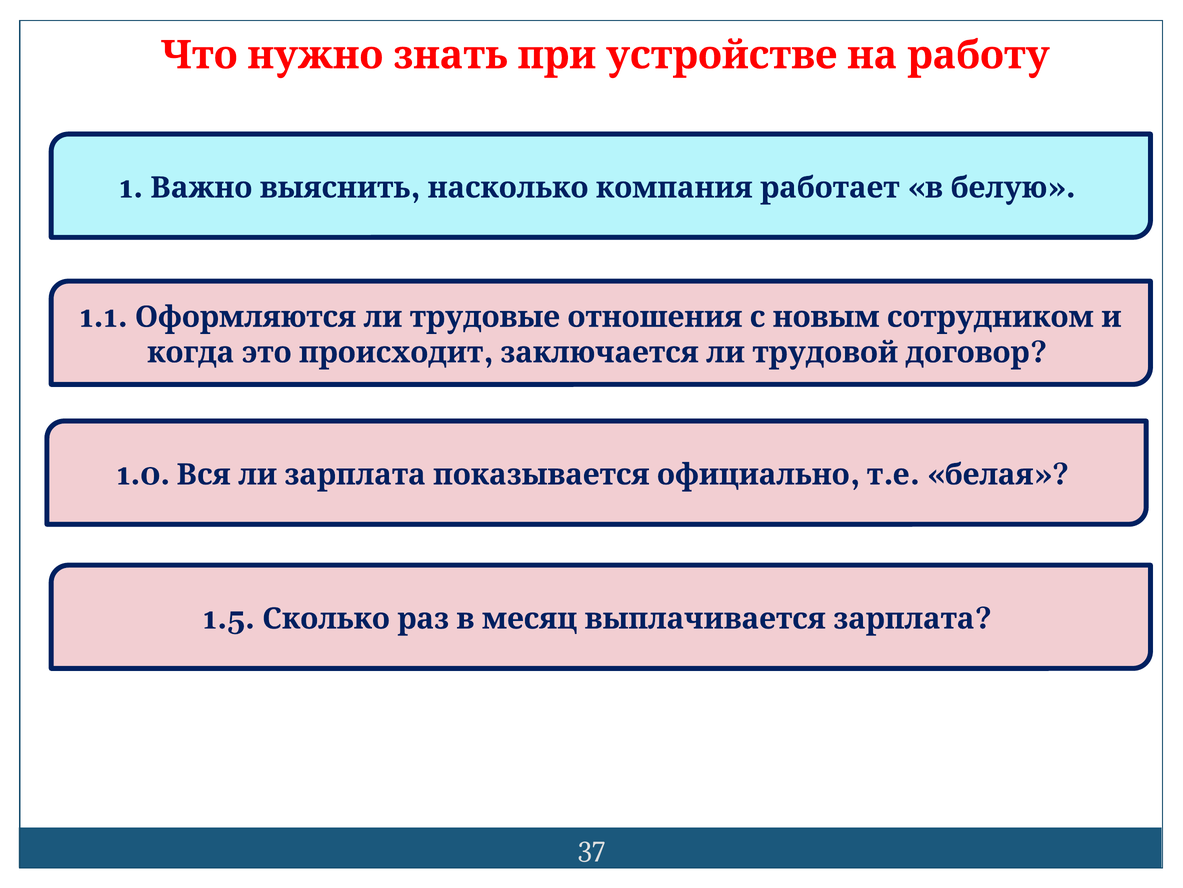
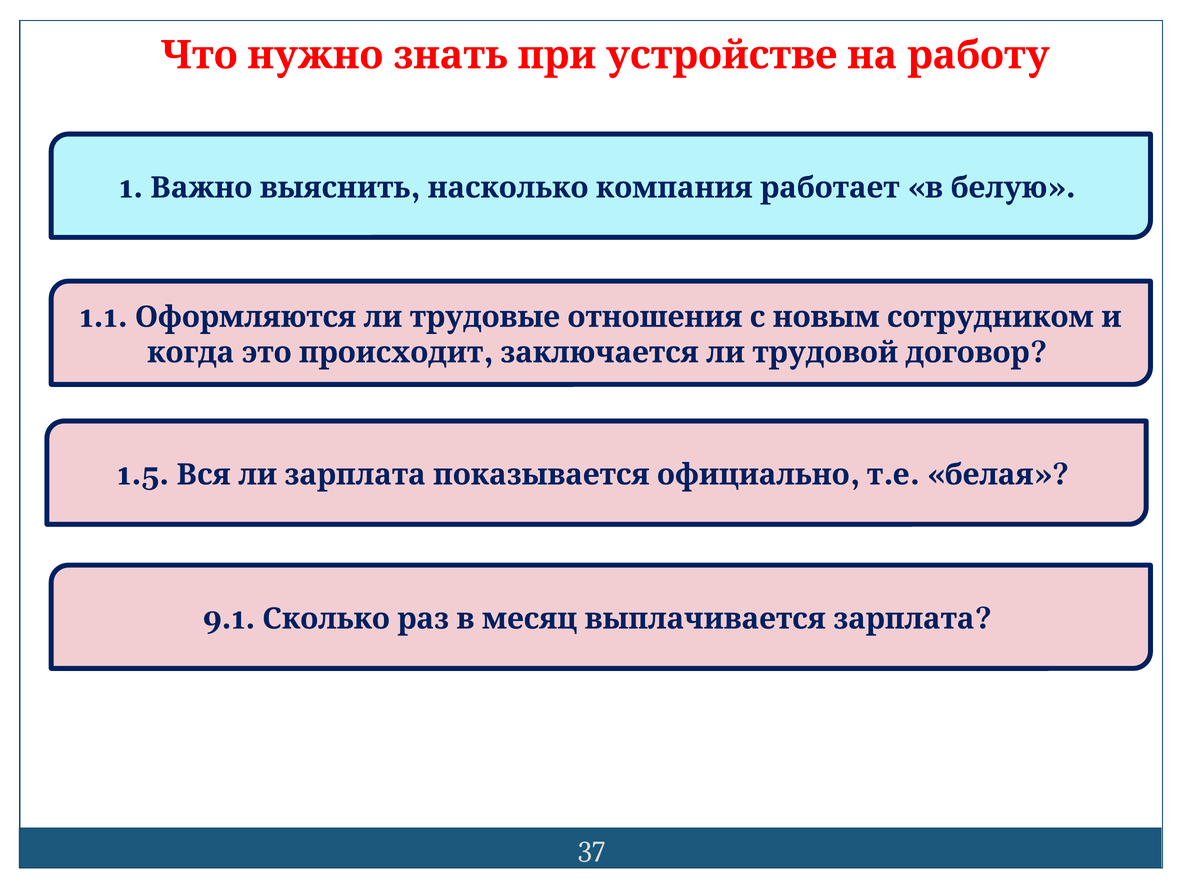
1.0: 1.0 -> 1.5
1.5: 1.5 -> 9.1
